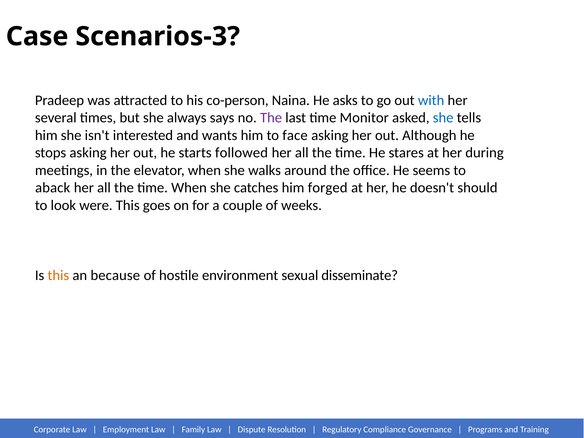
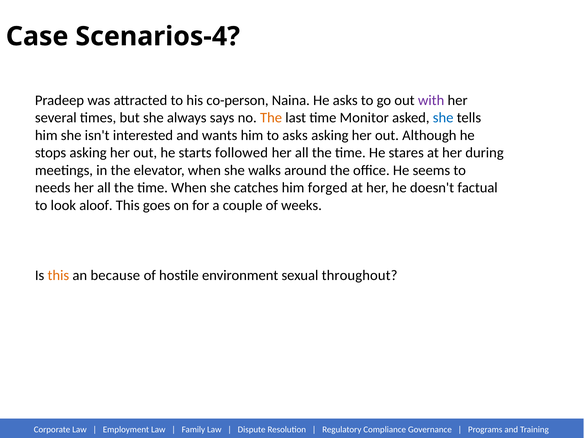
Scenarios-3: Scenarios-3 -> Scenarios-4
with colour: blue -> purple
The at (271, 118) colour: purple -> orange
to face: face -> asks
aback: aback -> needs
should: should -> factual
were: were -> aloof
disseminate: disseminate -> throughout
